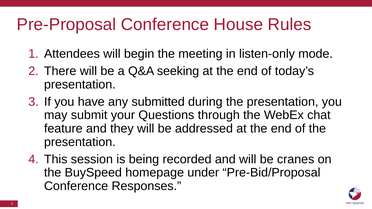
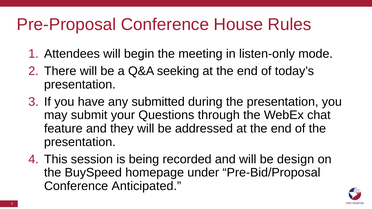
cranes: cranes -> design
Responses: Responses -> Anticipated
